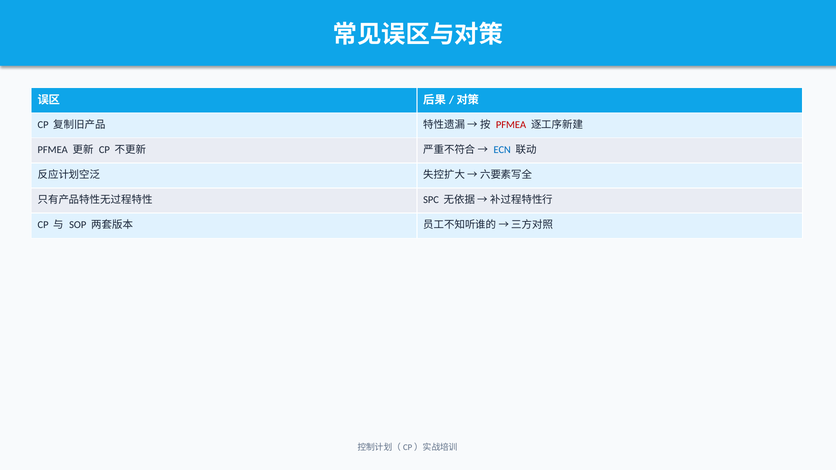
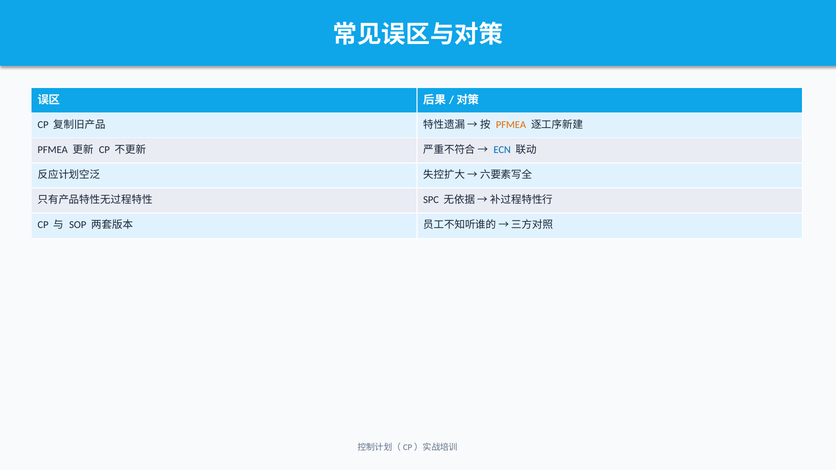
PFMEA at (511, 125) colour: red -> orange
